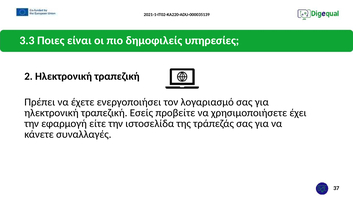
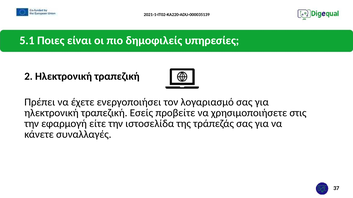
3.3: 3.3 -> 5.1
έχει: έχει -> στις
